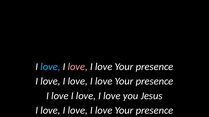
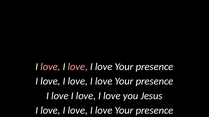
love at (50, 67) colour: light blue -> pink
